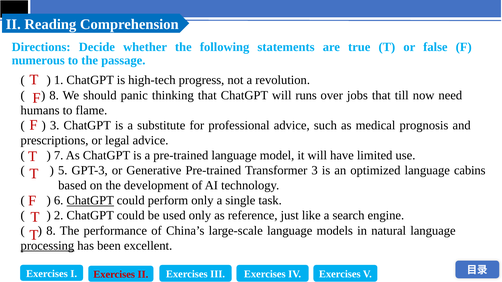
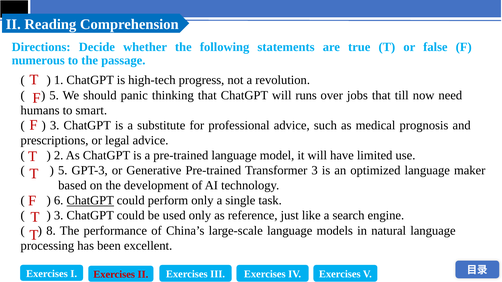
8 at (54, 95): 8 -> 5
flame: flame -> smart
7: 7 -> 2
cabins: cabins -> maker
2 at (59, 216): 2 -> 3
processing underline: present -> none
